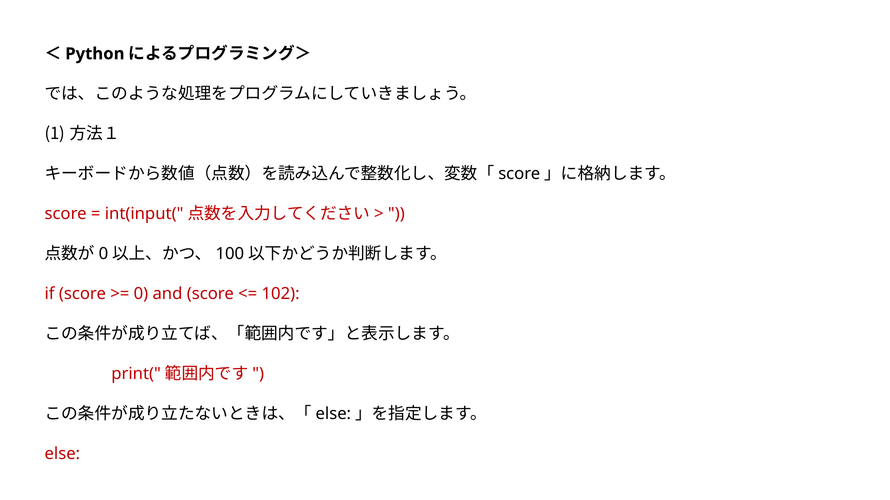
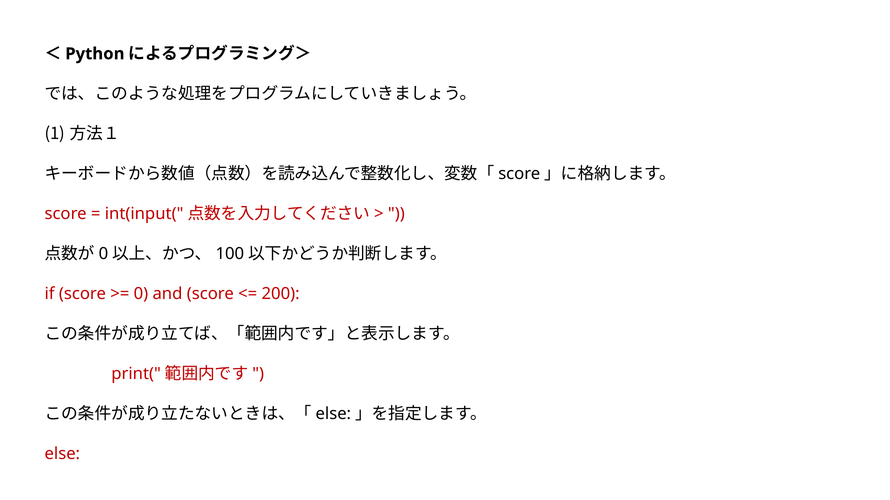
102: 102 -> 200
